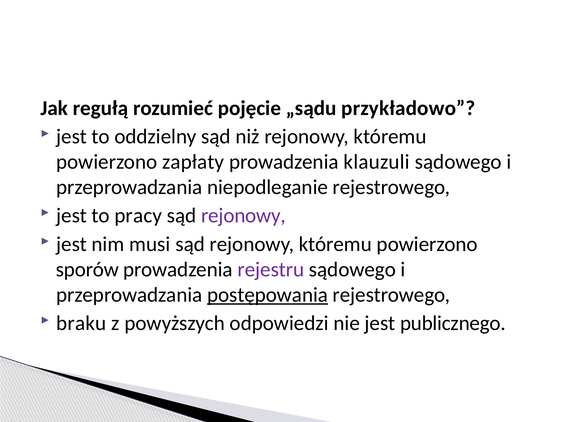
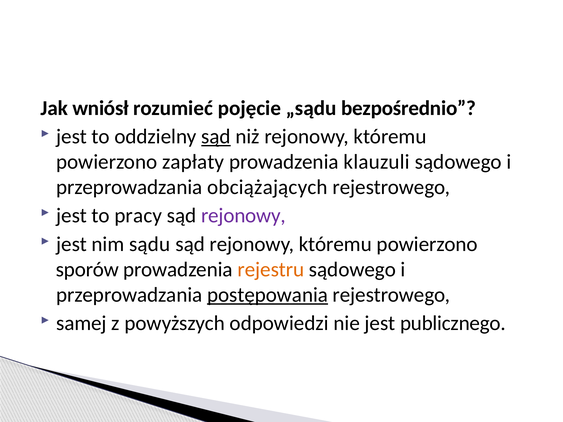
regułą: regułą -> wniósł
przykładowo: przykładowo -> bezpośrednio
sąd at (216, 137) underline: none -> present
niepodleganie: niepodleganie -> obciążających
musi: musi -> sądu
rejestru colour: purple -> orange
braku: braku -> samej
